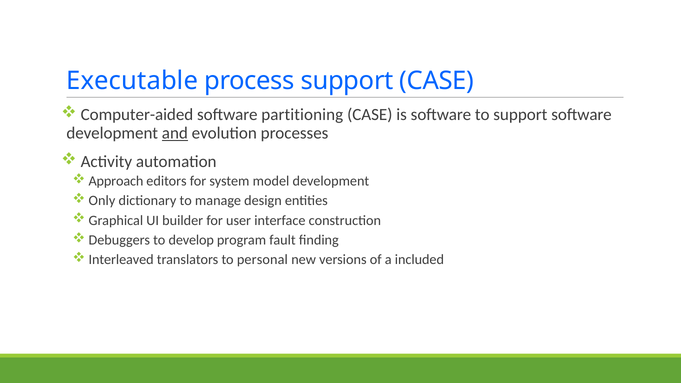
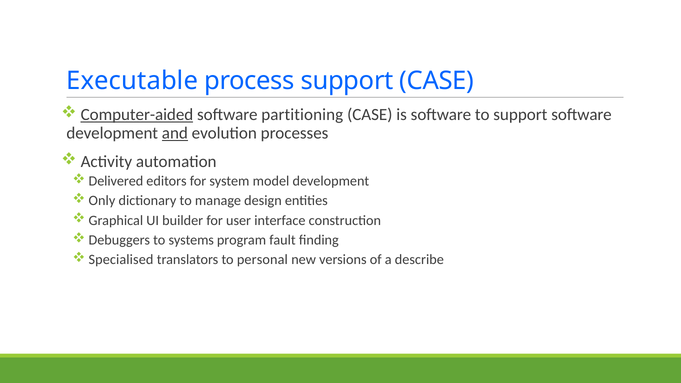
Computer-aided underline: none -> present
Approach: Approach -> Delivered
develop: develop -> systems
Interleaved: Interleaved -> Specialised
included: included -> describe
